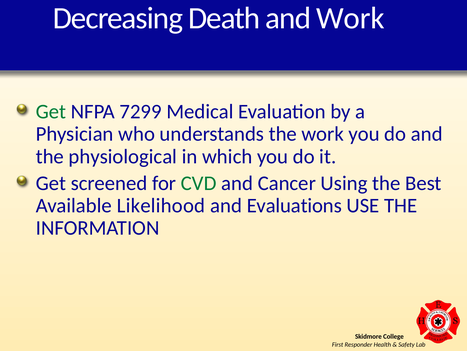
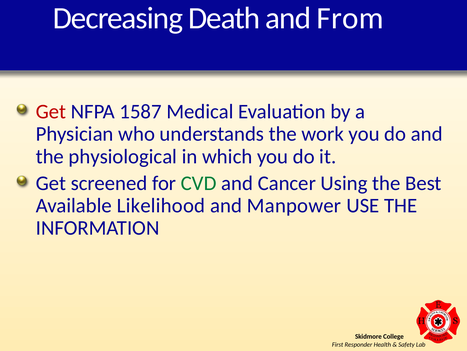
and Work: Work -> From
Get at (51, 111) colour: green -> red
7299: 7299 -> 1587
Evaluations: Evaluations -> Manpower
